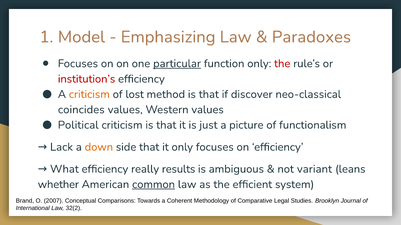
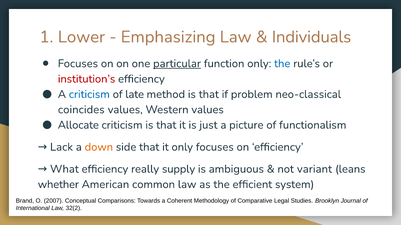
Model: Model -> Lower
Paradoxes: Paradoxes -> Individuals
the at (282, 64) colour: red -> blue
criticism at (89, 94) colour: orange -> blue
lost: lost -> late
discover: discover -> problem
Political: Political -> Allocate
results: results -> supply
common underline: present -> none
